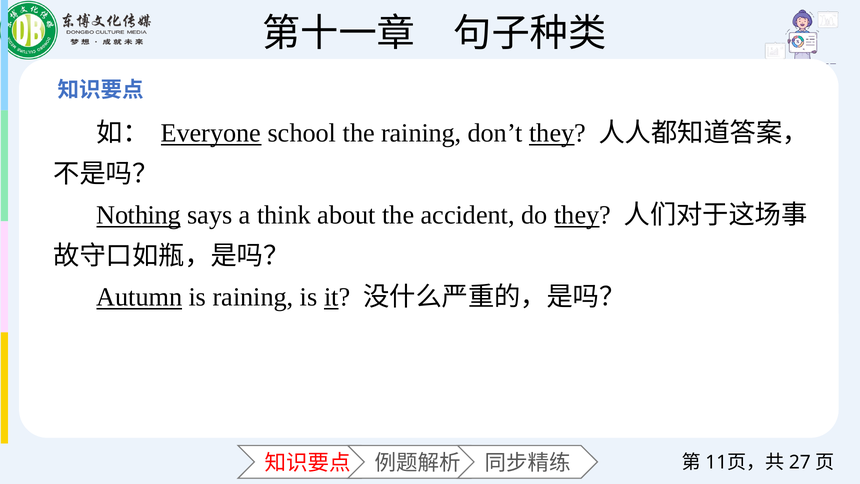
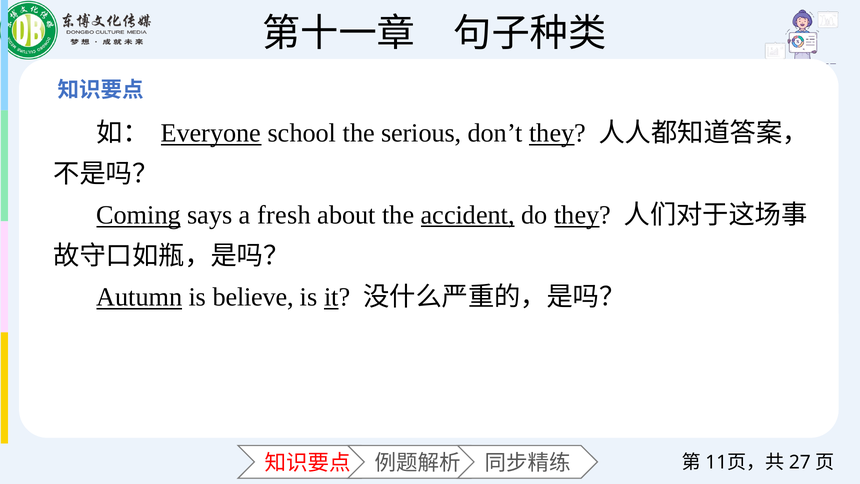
the raining: raining -> serious
Nothing: Nothing -> Coming
think: think -> fresh
accident underline: none -> present
is raining: raining -> believe
